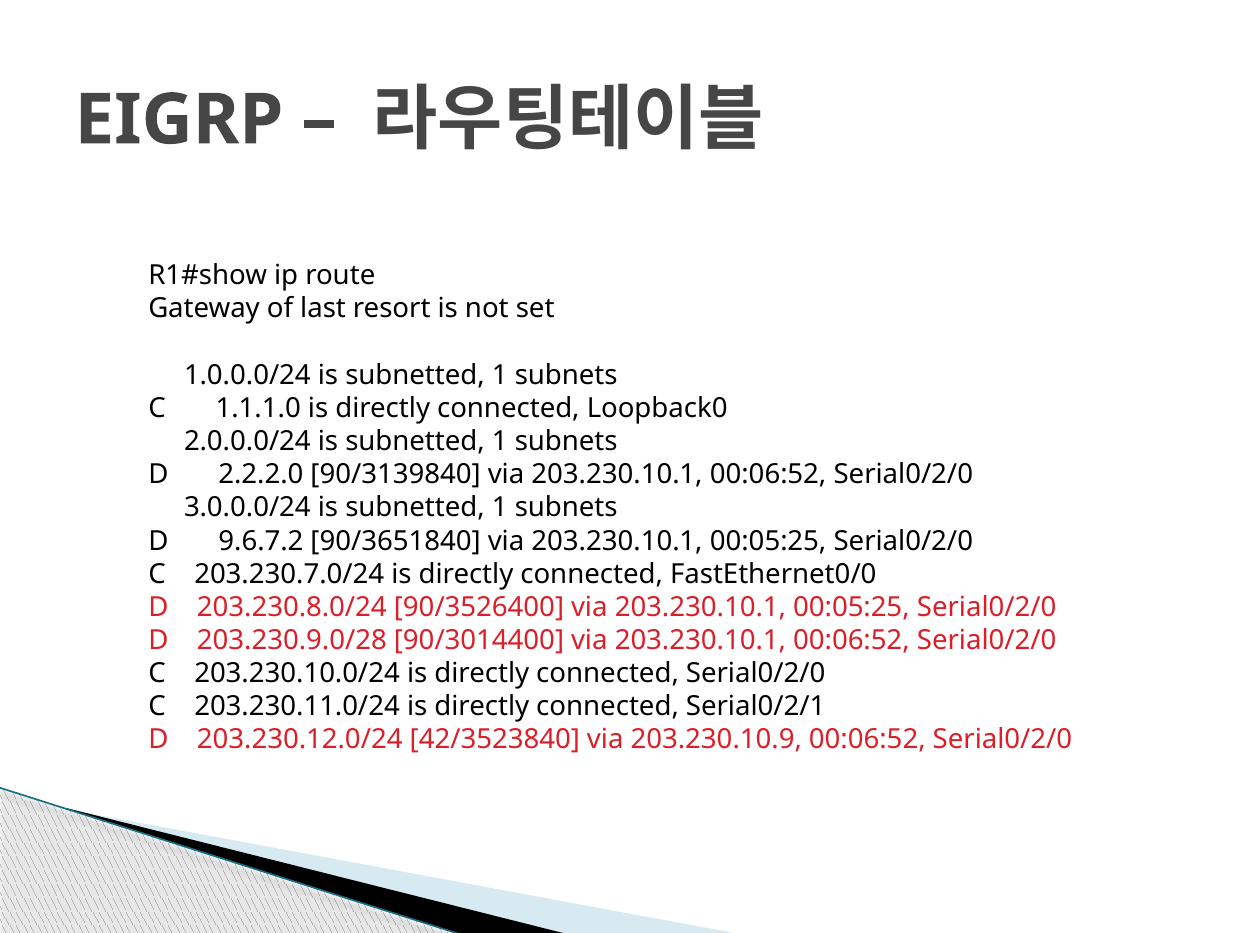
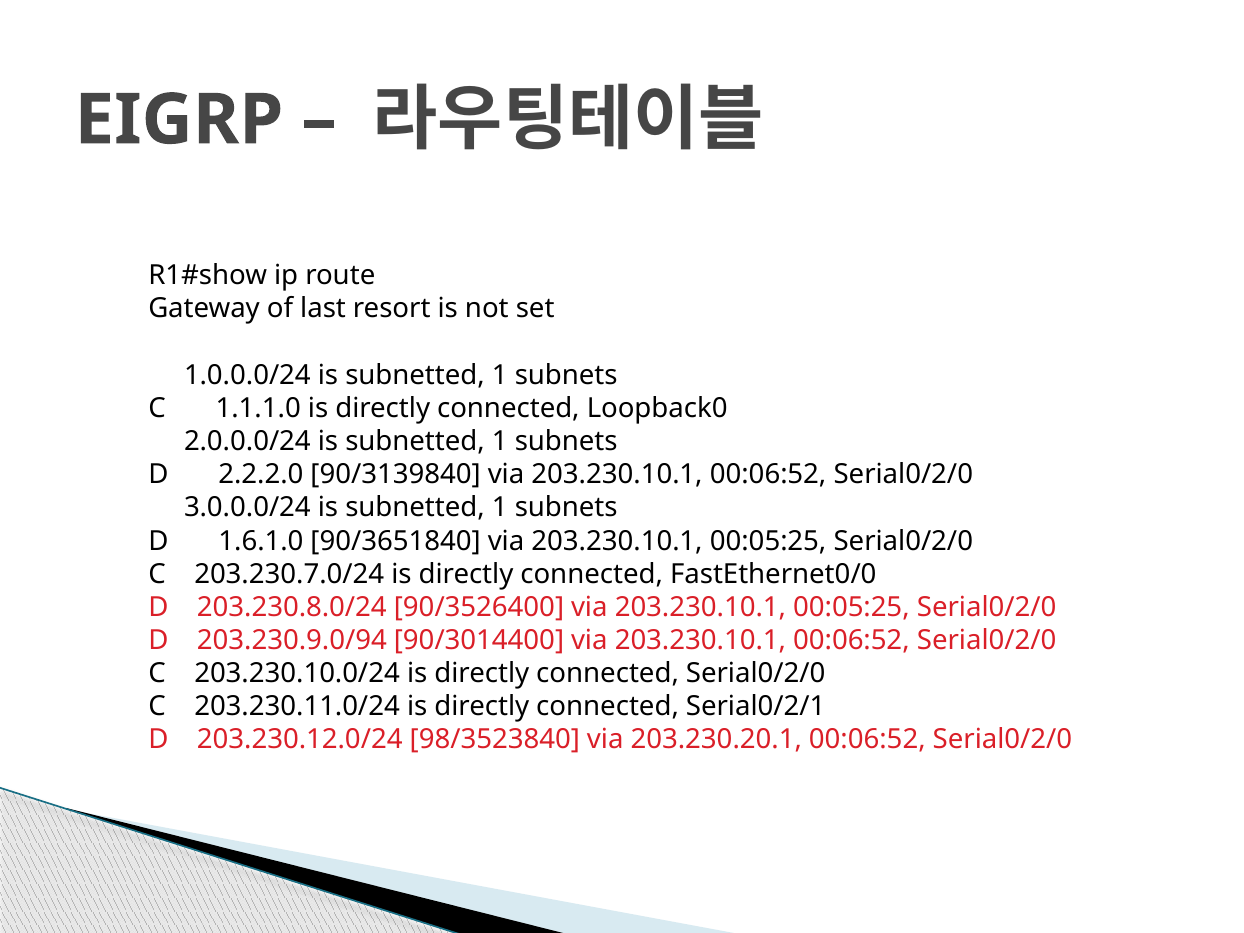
9.6.7.2: 9.6.7.2 -> 1.6.1.0
203.230.9.0/28: 203.230.9.0/28 -> 203.230.9.0/94
42/3523840: 42/3523840 -> 98/3523840
203.230.10.9: 203.230.10.9 -> 203.230.20.1
